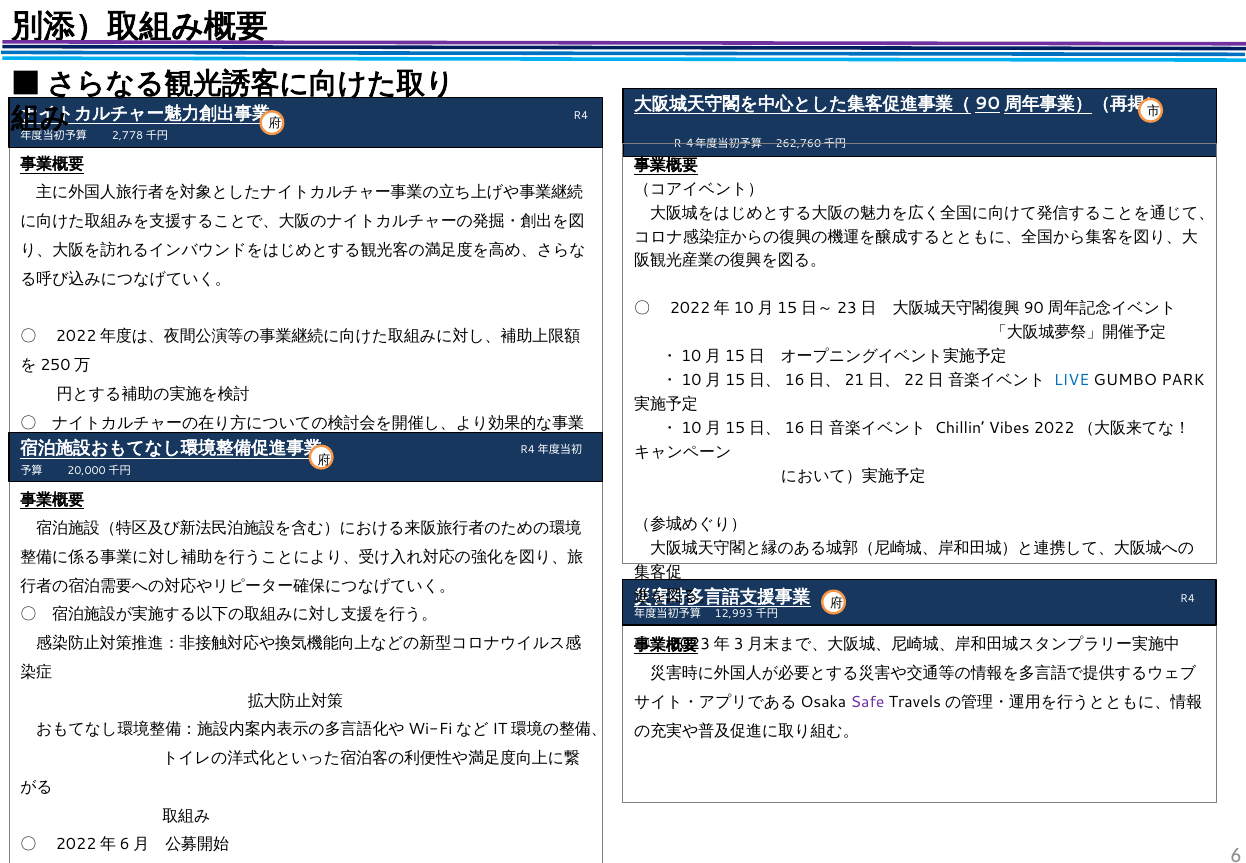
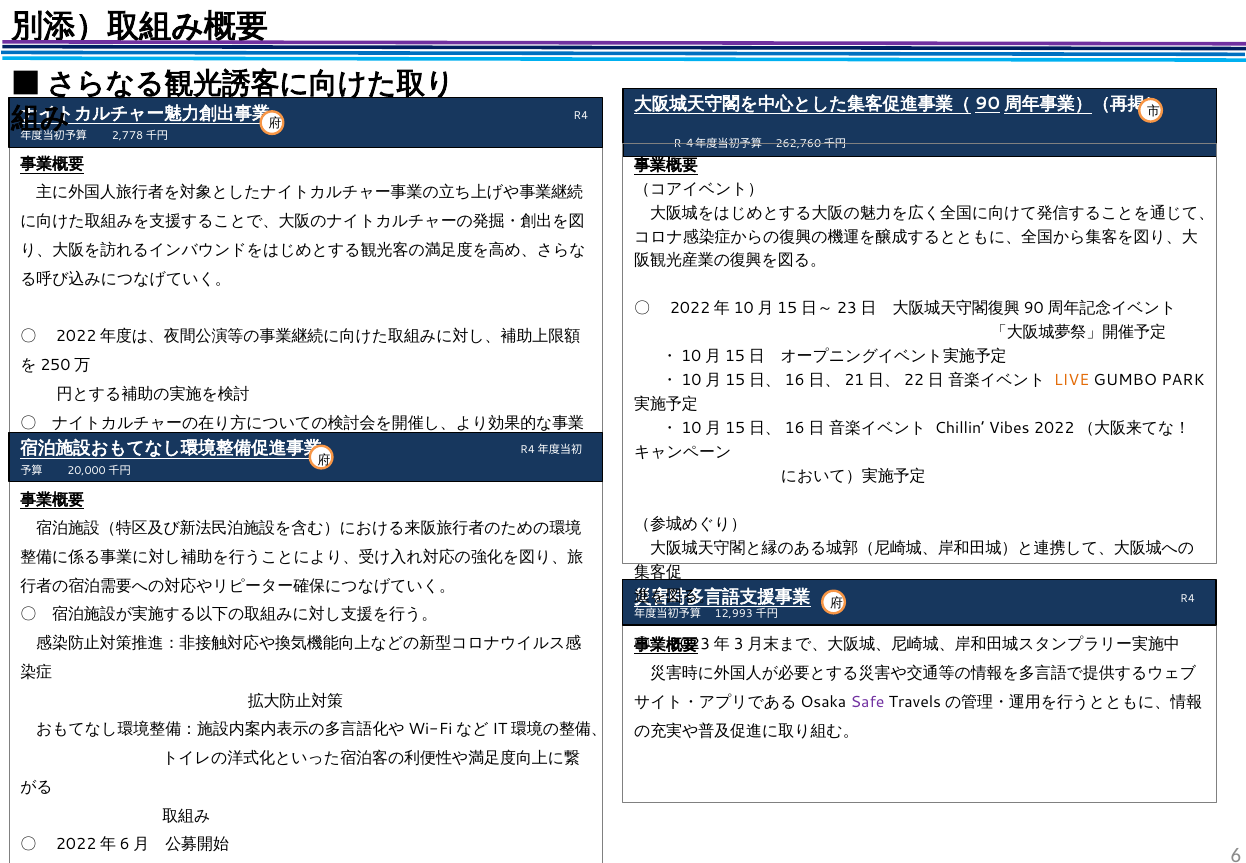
LIVE colour: blue -> orange
